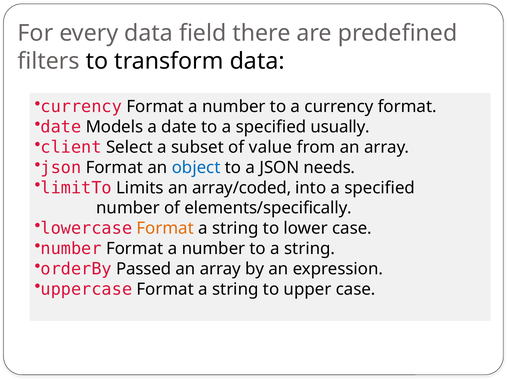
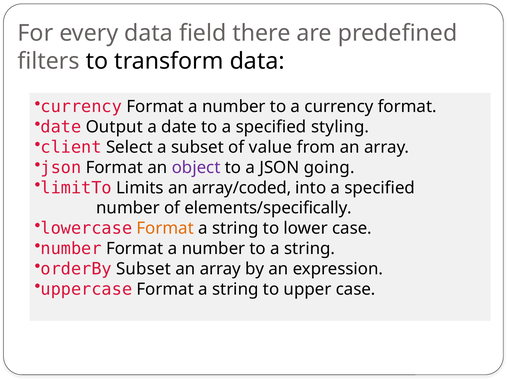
Models: Models -> Output
usually: usually -> styling
object colour: blue -> purple
needs: needs -> going
orderBy Passed: Passed -> Subset
